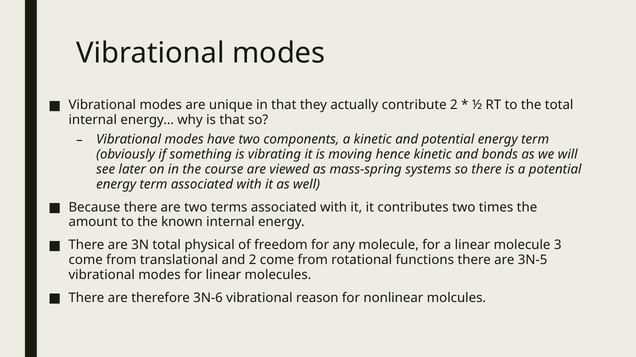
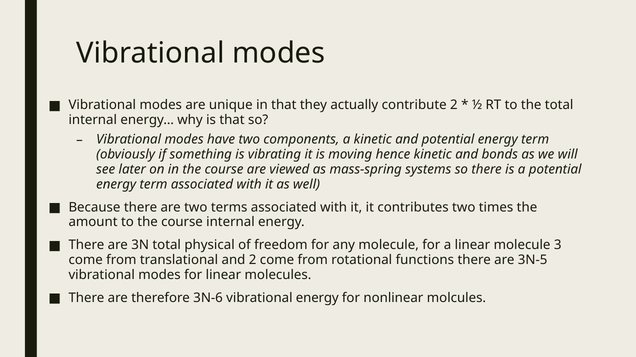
to the known: known -> course
vibrational reason: reason -> energy
